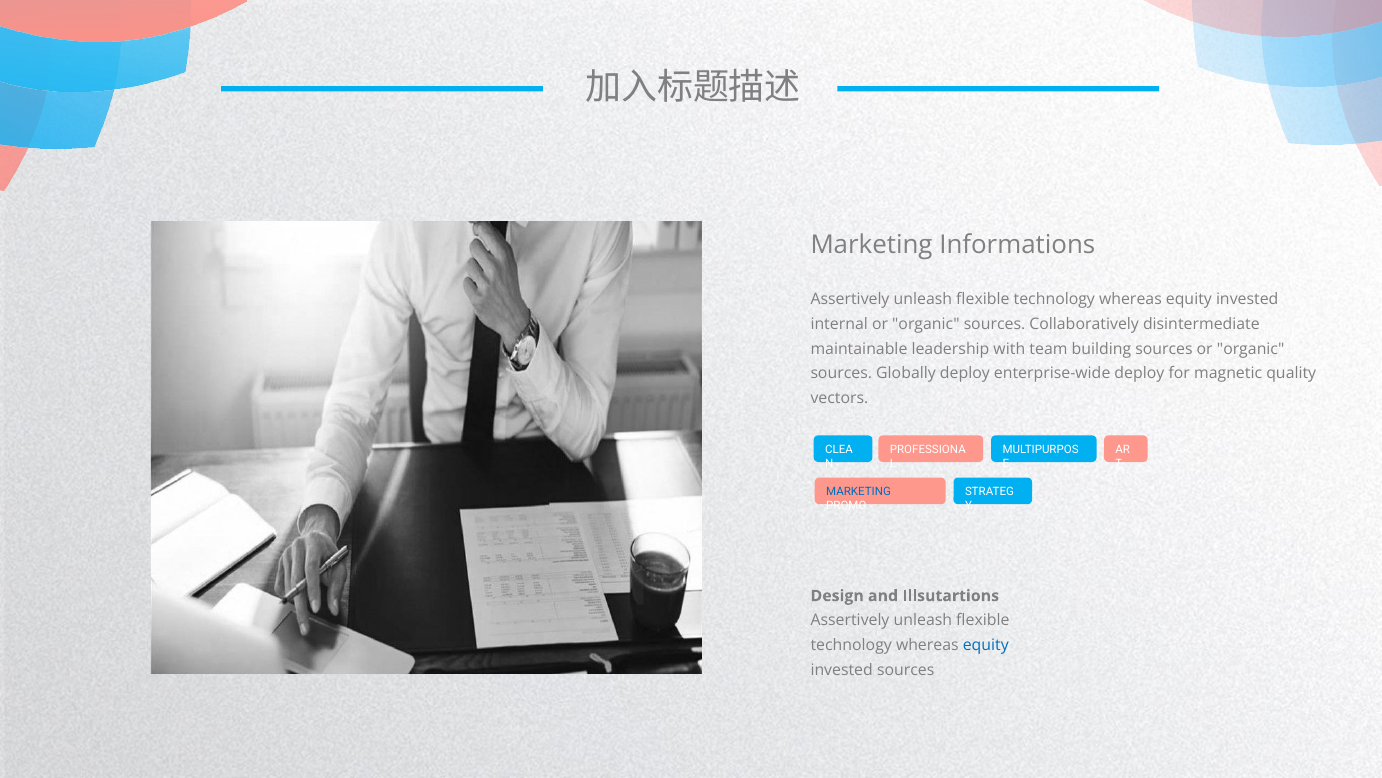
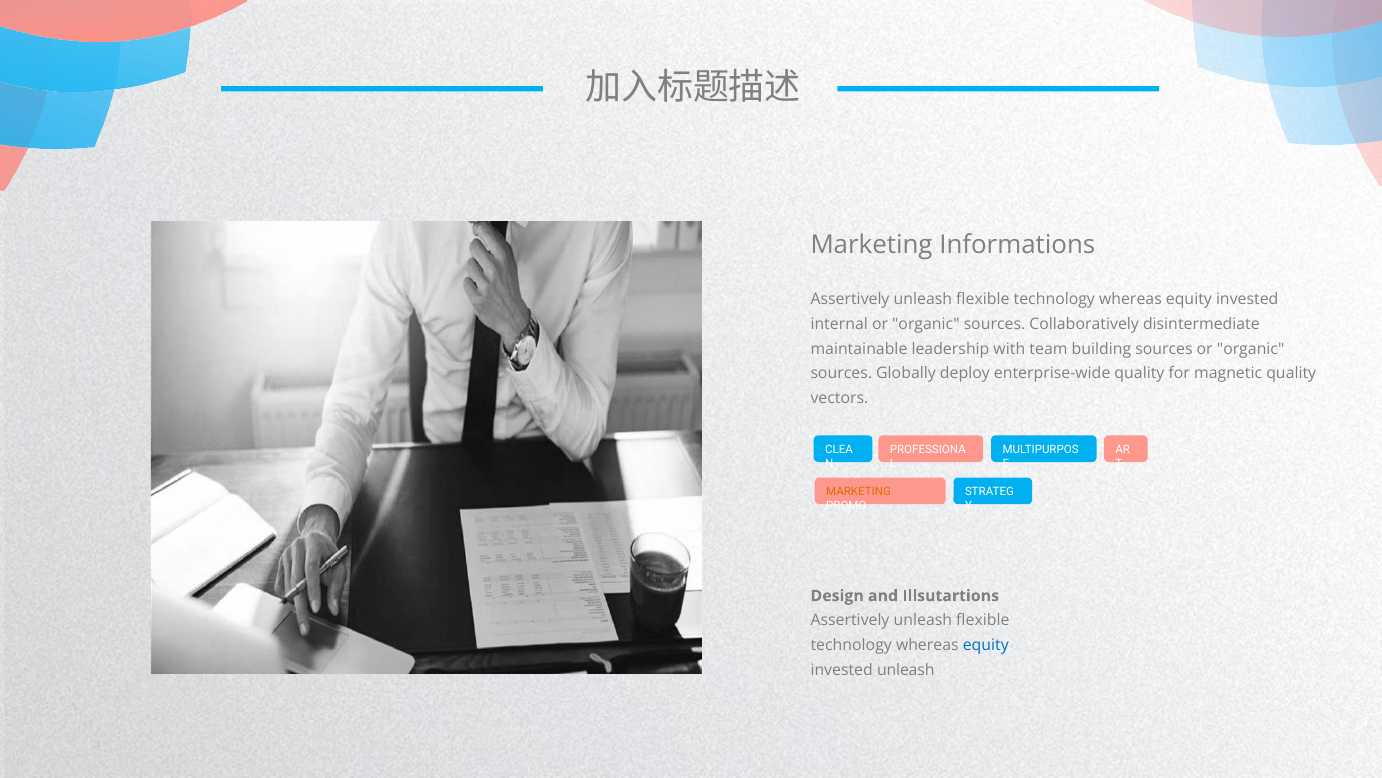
enterprise-wide deploy: deploy -> quality
MARKETING at (859, 491) colour: blue -> orange
invested sources: sources -> unleash
